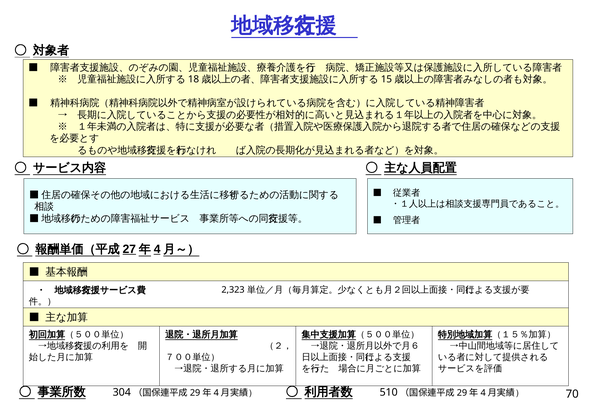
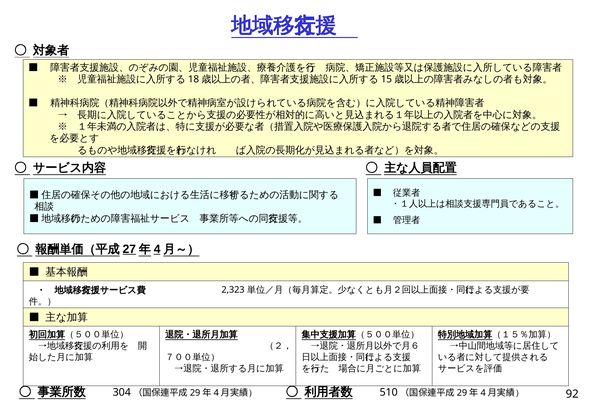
70: 70 -> 92
